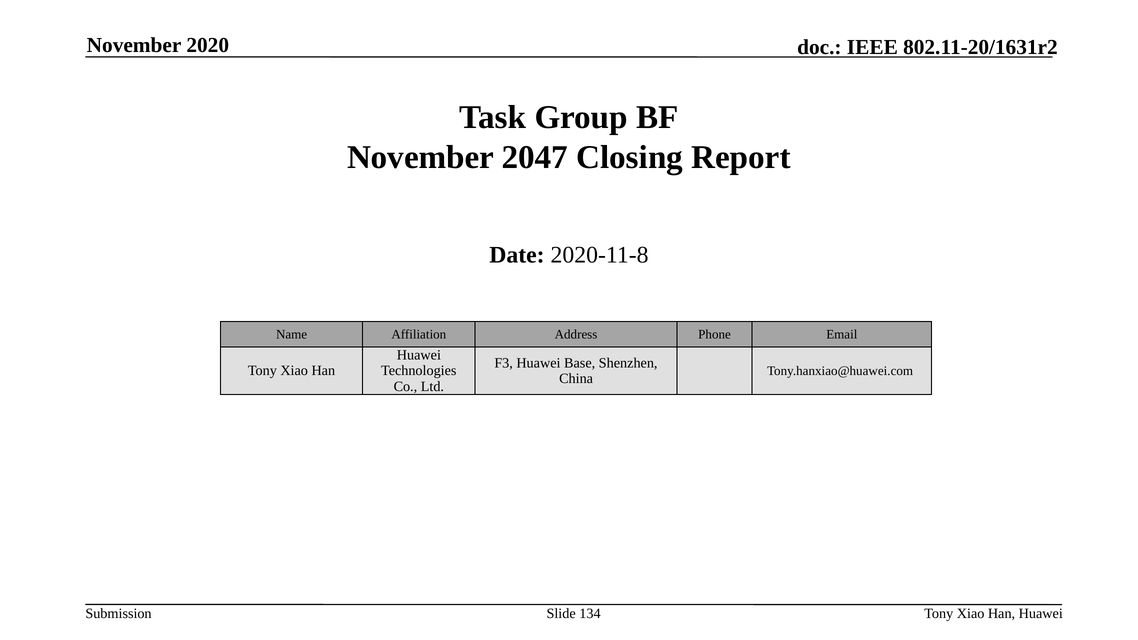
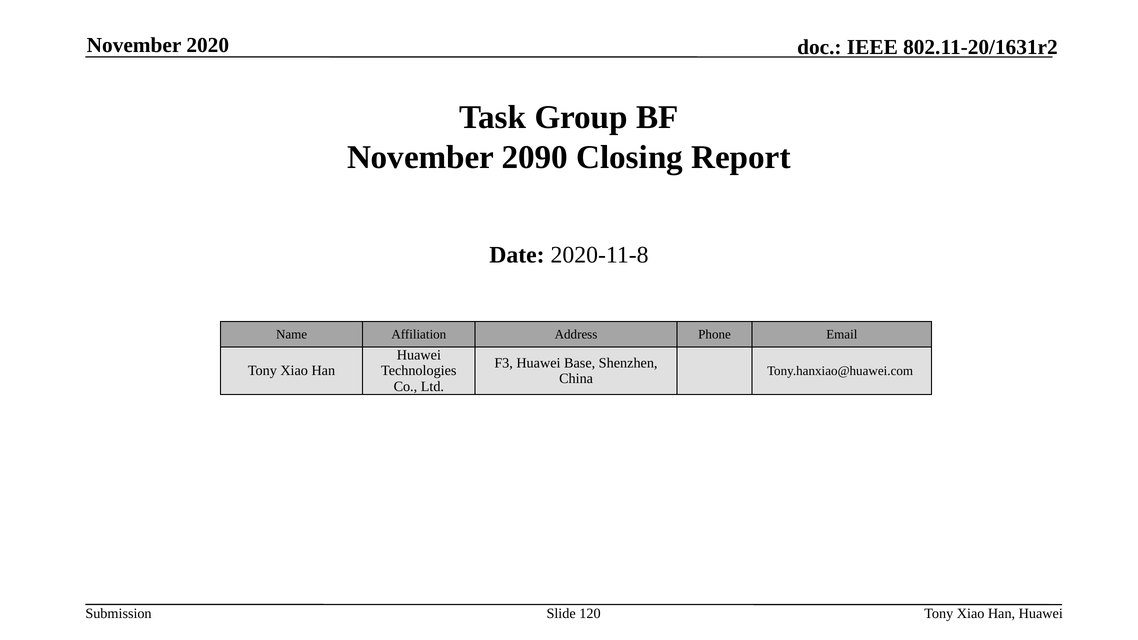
2047: 2047 -> 2090
134: 134 -> 120
